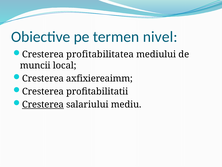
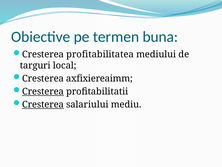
nivel: nivel -> buna
muncii: muncii -> targuri
Cresterea at (43, 91) underline: none -> present
